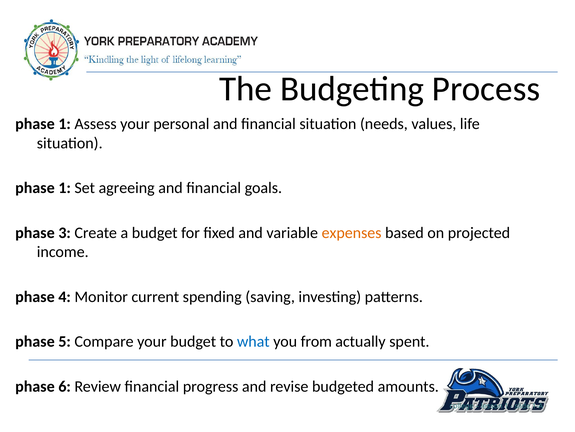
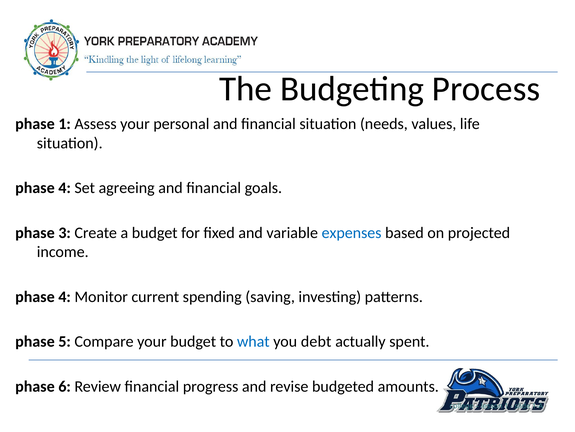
1 at (65, 188): 1 -> 4
expenses colour: orange -> blue
from: from -> debt
